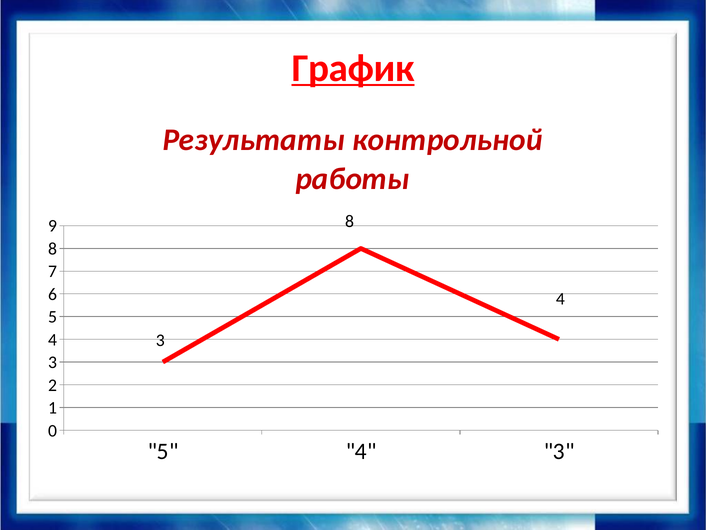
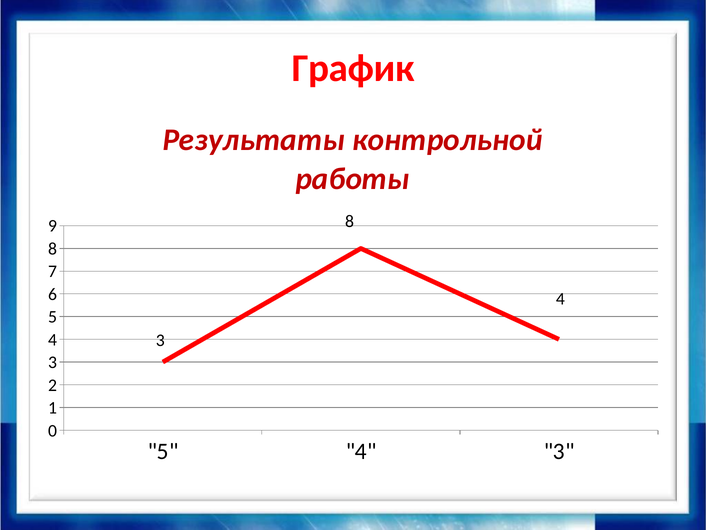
График underline: present -> none
